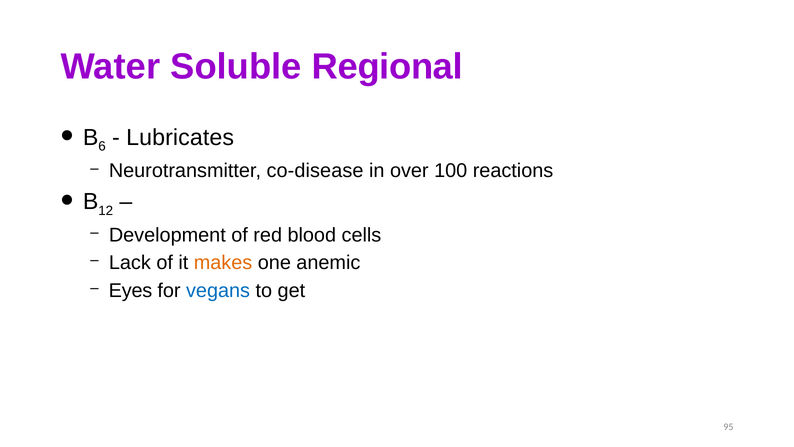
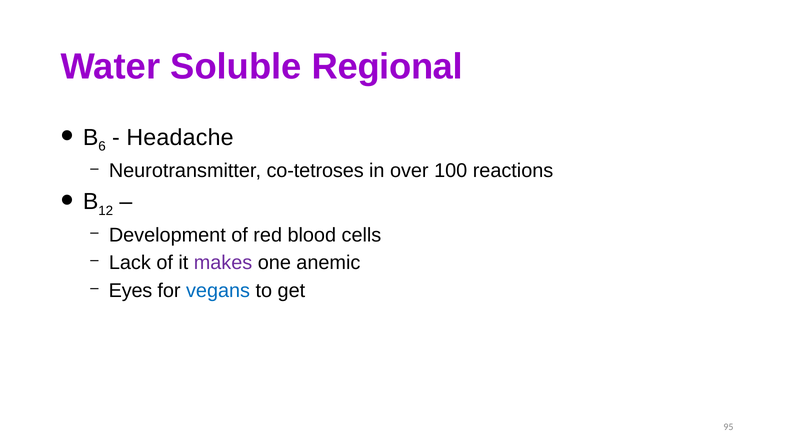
Lubricates: Lubricates -> Headache
co-disease: co-disease -> co-tetroses
makes colour: orange -> purple
